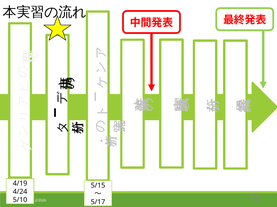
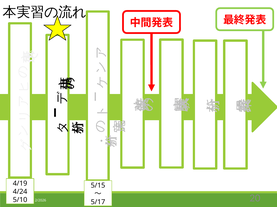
71: 71 -> 20
